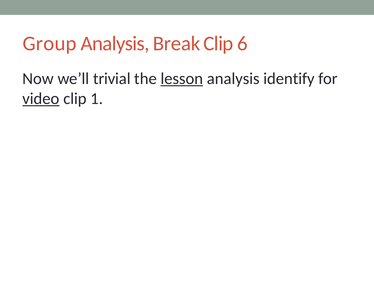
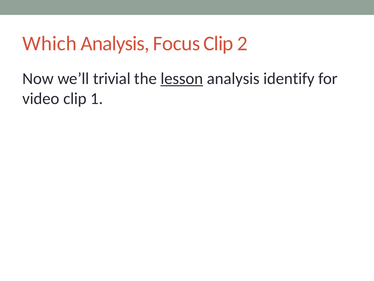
Group: Group -> Which
Break: Break -> Focus
6: 6 -> 2
video underline: present -> none
